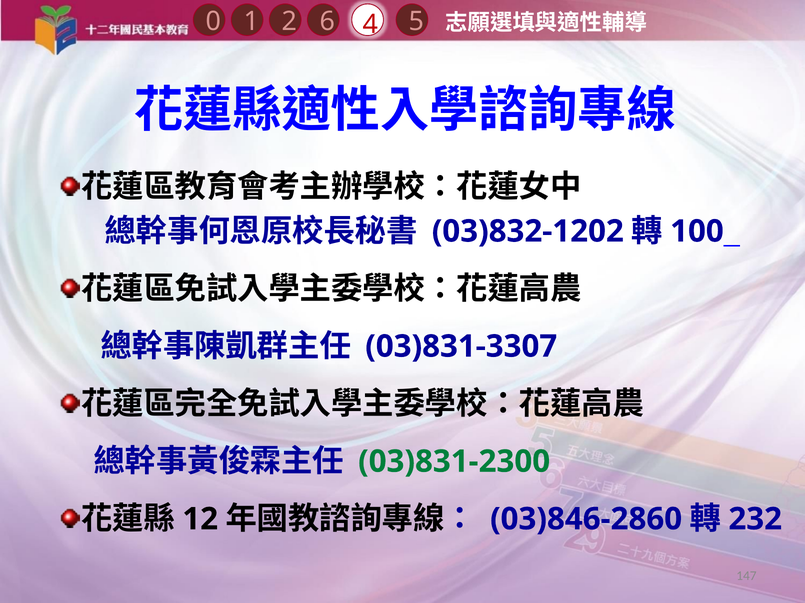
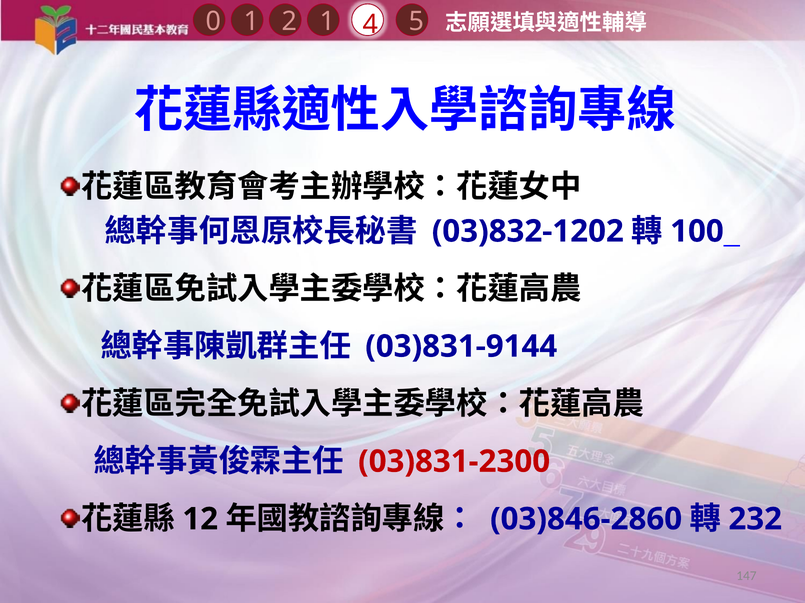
1 6: 6 -> 1
03)831-3307: 03)831-3307 -> 03)831-9144
03)831-2300 colour: green -> red
